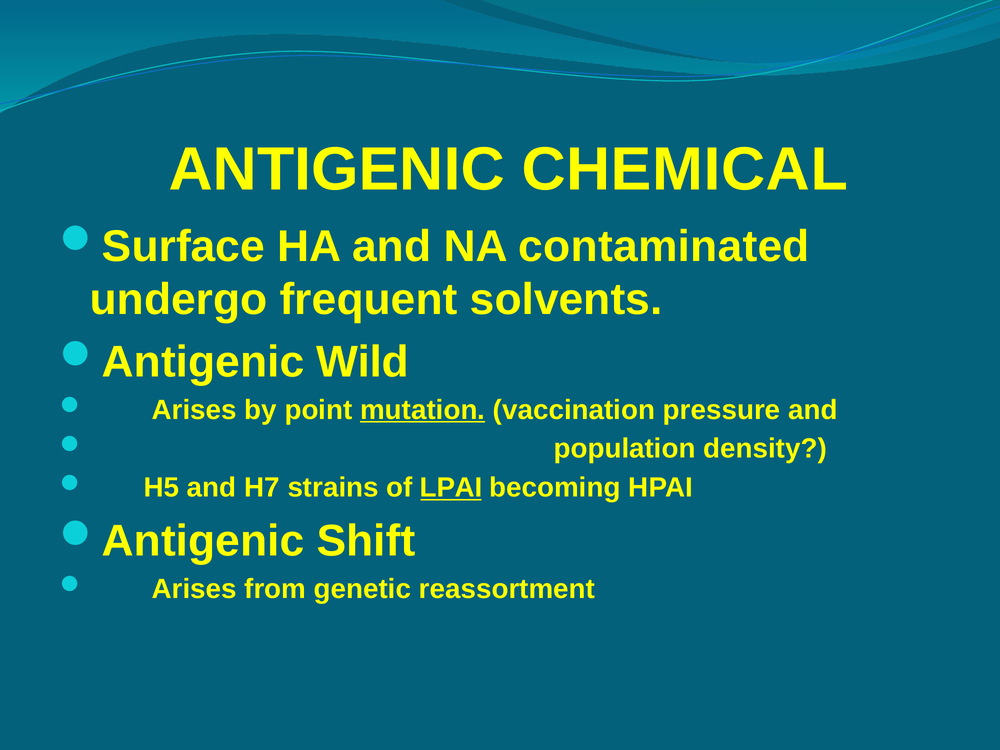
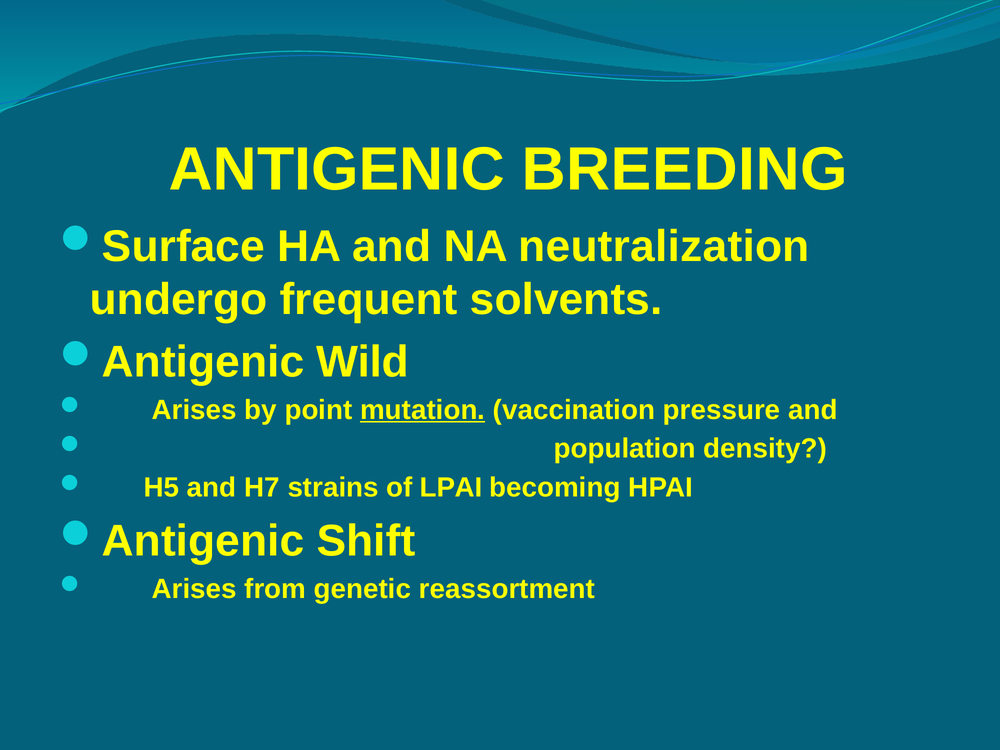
CHEMICAL: CHEMICAL -> BREEDING
contaminated: contaminated -> neutralization
LPAI underline: present -> none
